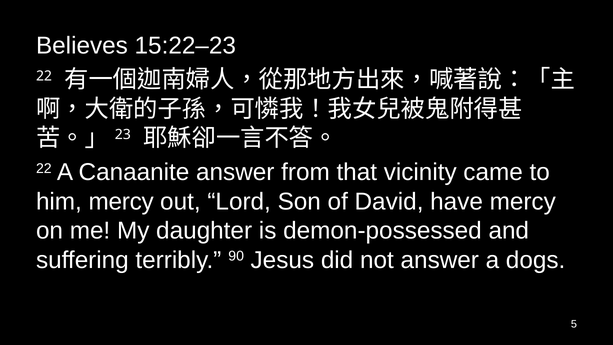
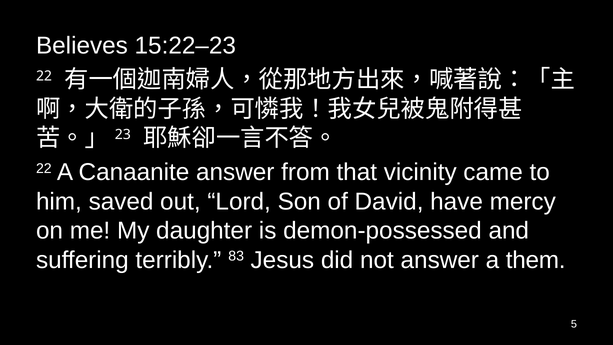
him mercy: mercy -> saved
90: 90 -> 83
dogs: dogs -> them
